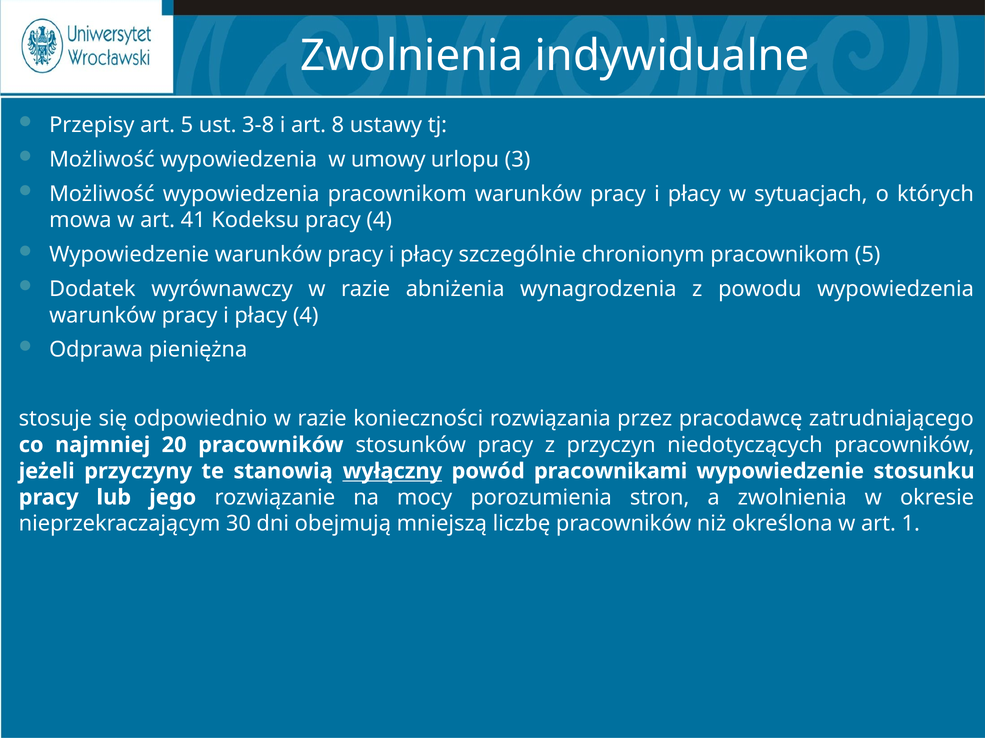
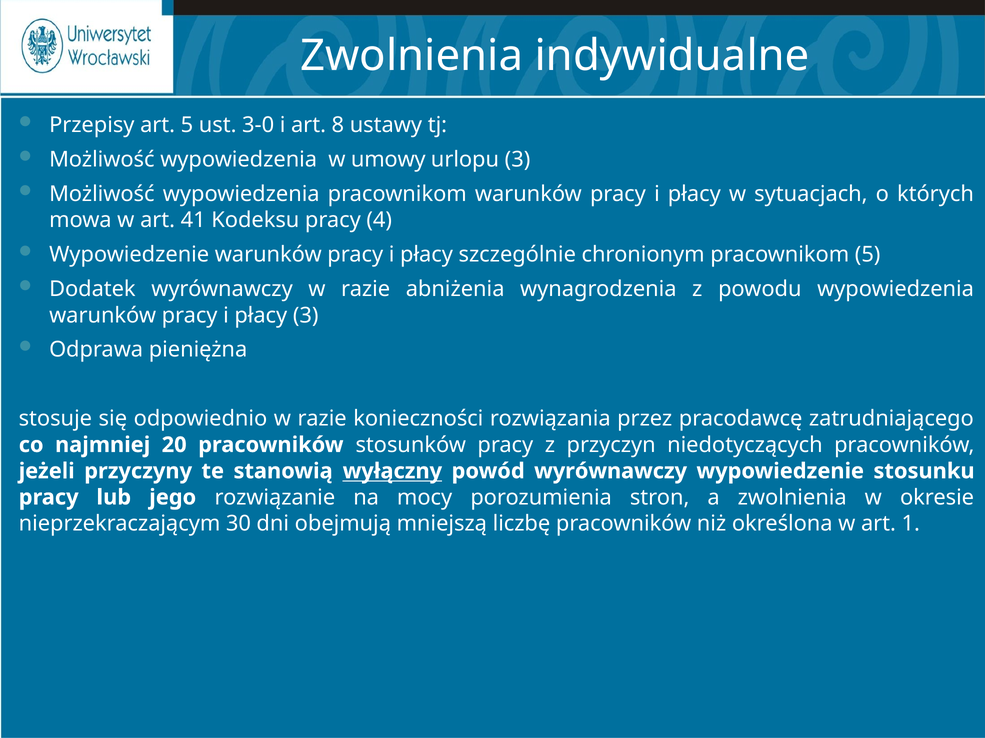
3-8: 3-8 -> 3-0
płacy 4: 4 -> 3
powód pracownikami: pracownikami -> wyrównawczy
